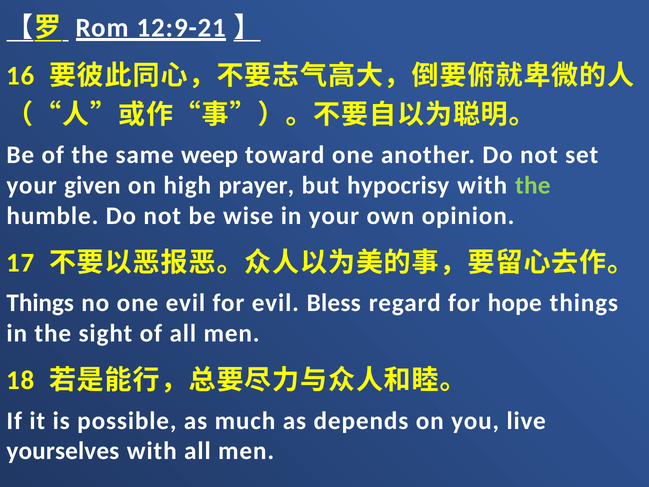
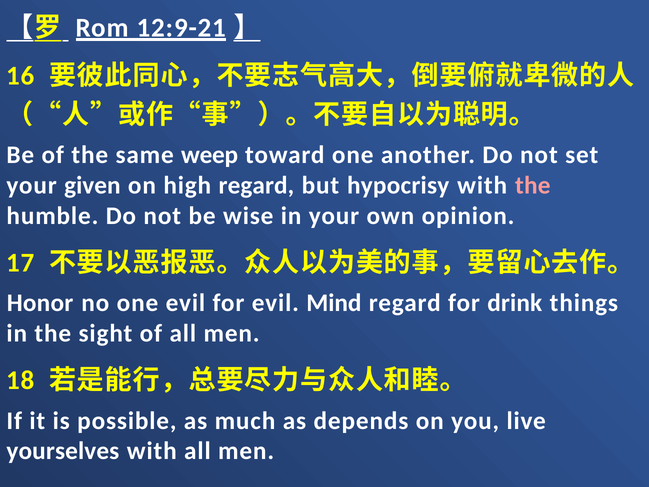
high prayer: prayer -> regard
the at (533, 185) colour: light green -> pink
Things at (40, 303): Things -> Honor
Bless: Bless -> Mind
hope: hope -> drink
